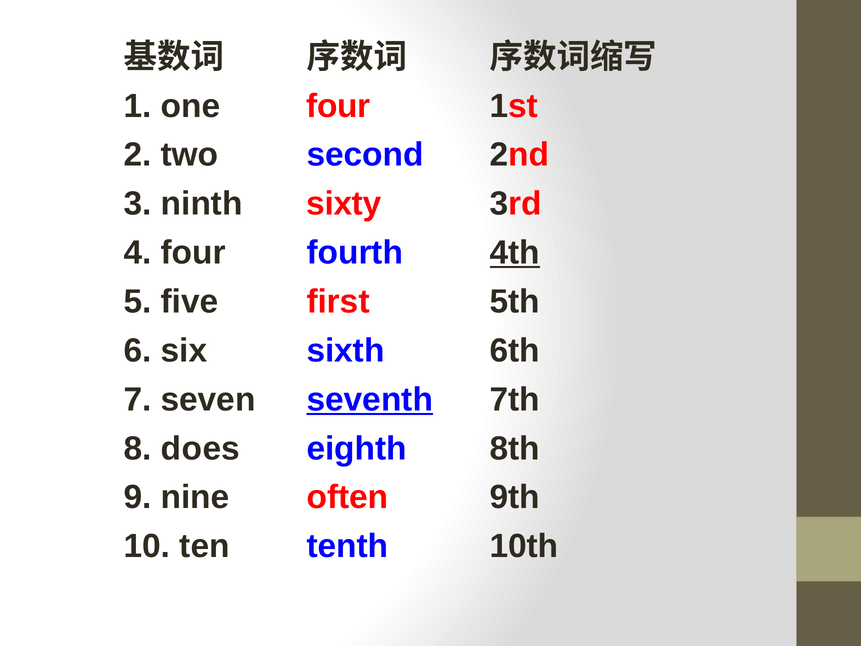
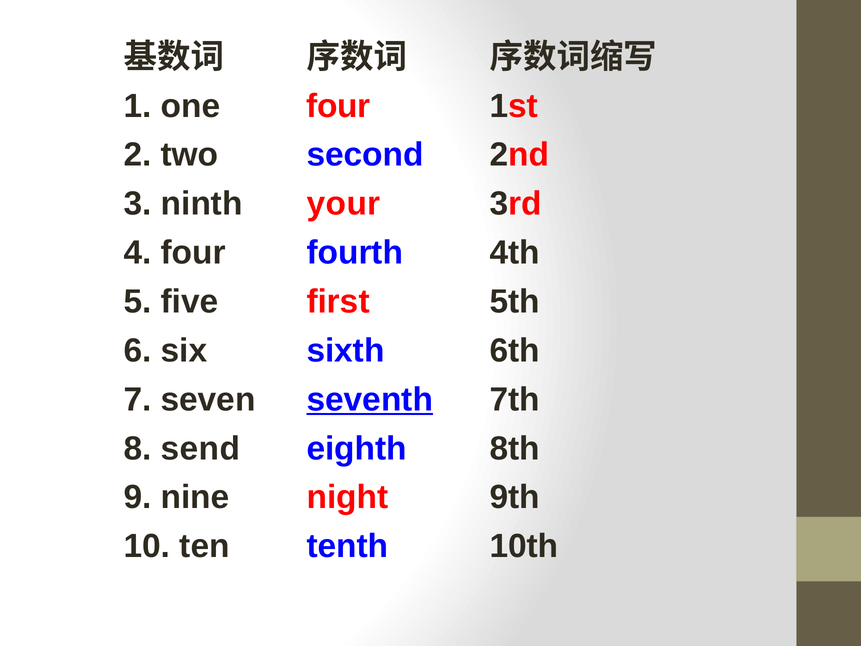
sixty: sixty -> your
4th underline: present -> none
does: does -> send
often: often -> night
